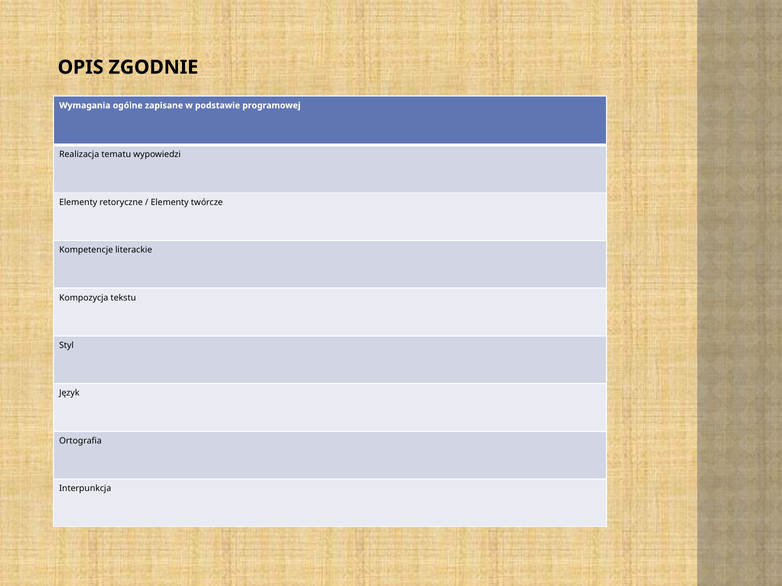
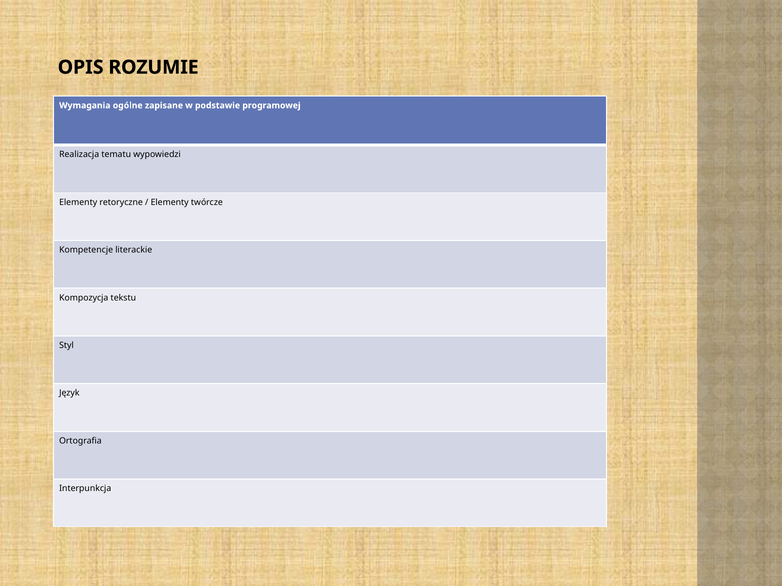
ZGODNIE: ZGODNIE -> ROZUMIE
